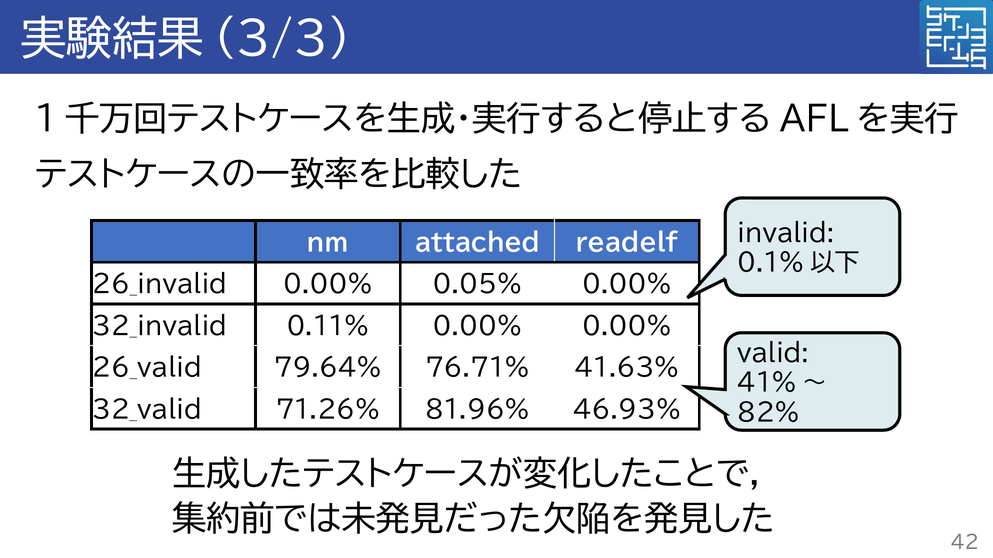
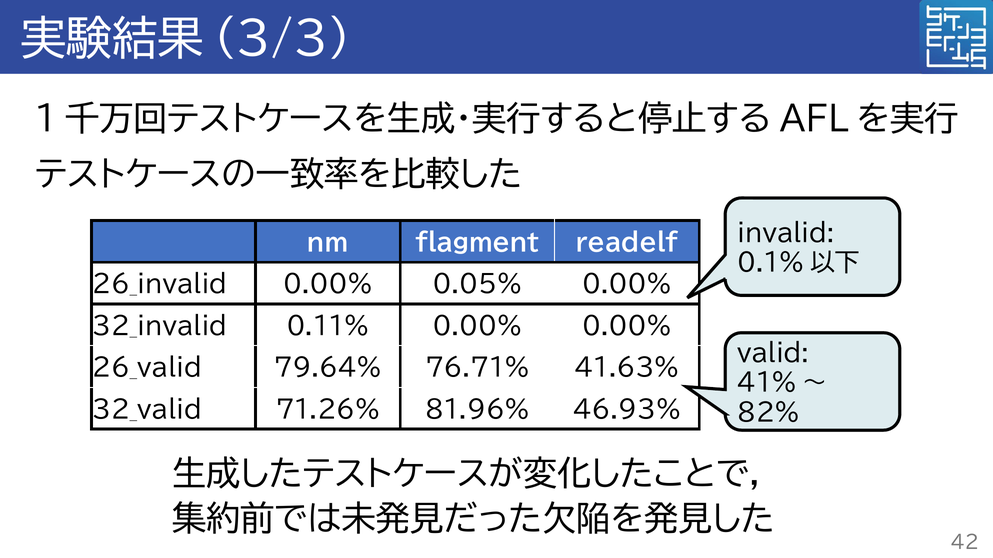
attached: attached -> flagment
